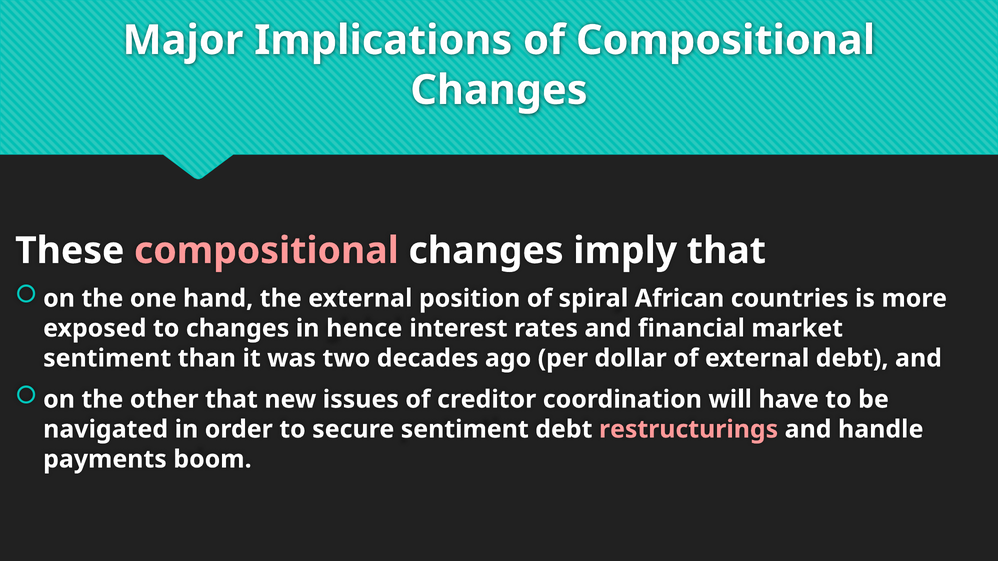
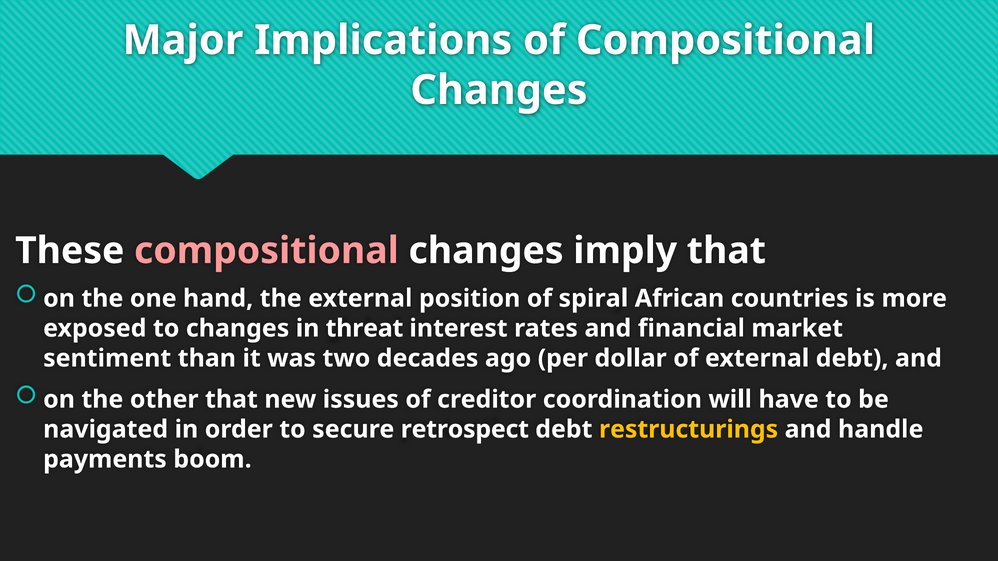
hence: hence -> threat
secure sentiment: sentiment -> retrospect
restructurings colour: pink -> yellow
